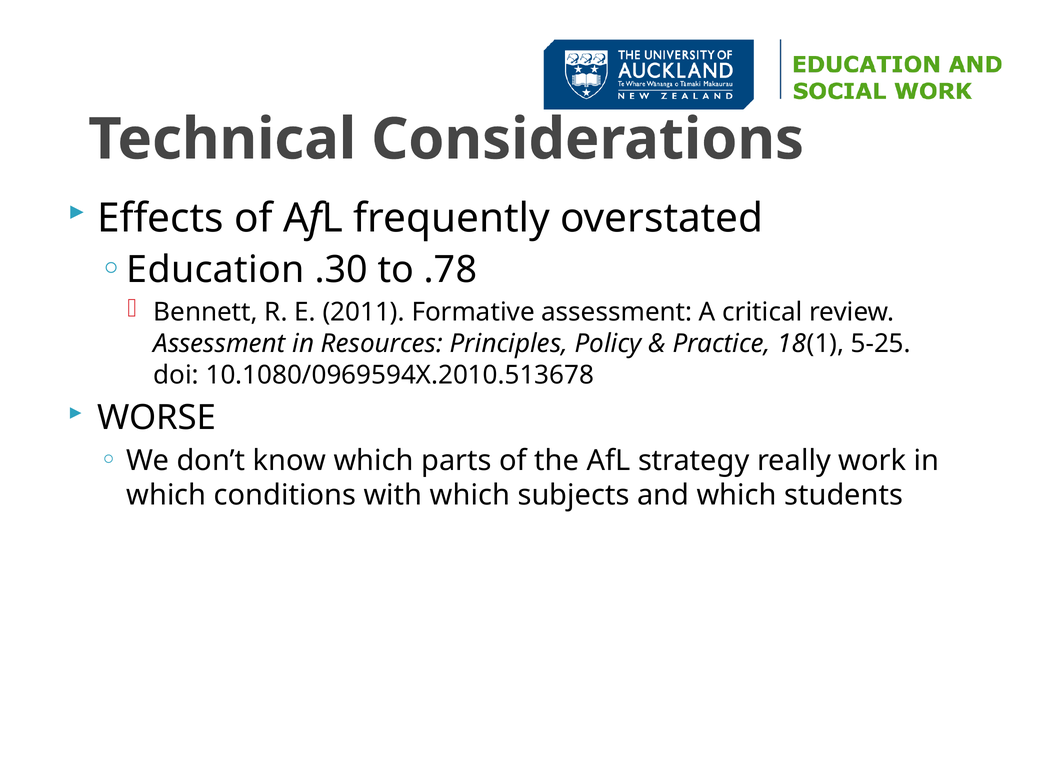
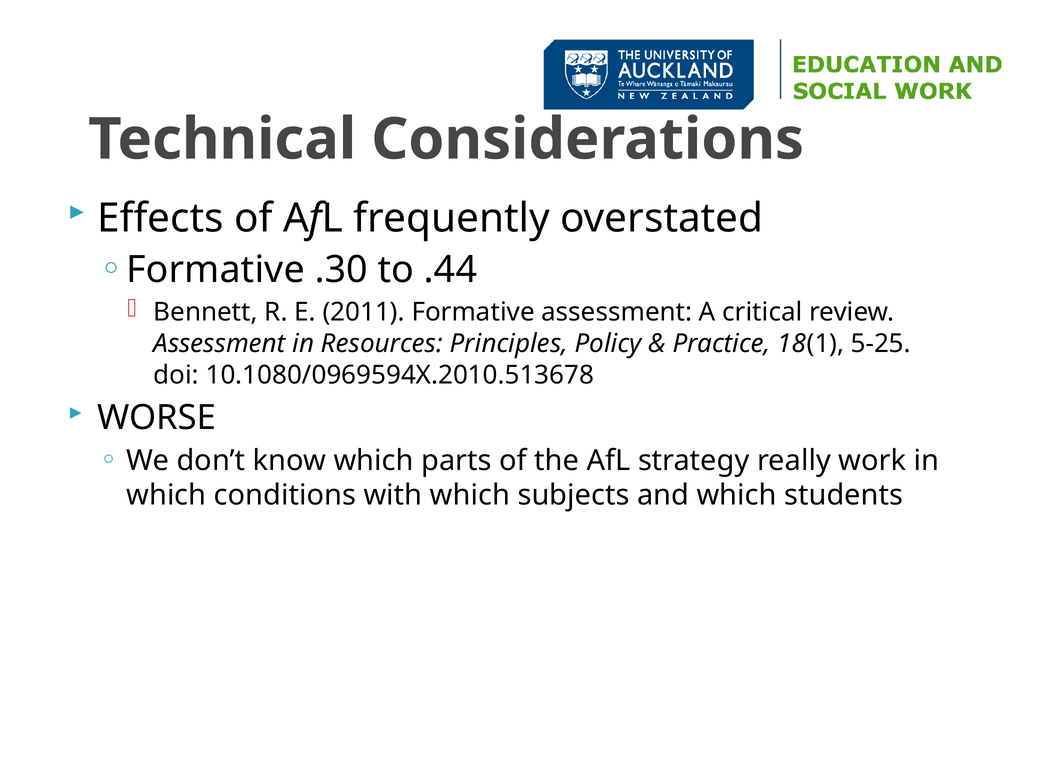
Education at (215, 269): Education -> Formative
.78: .78 -> .44
